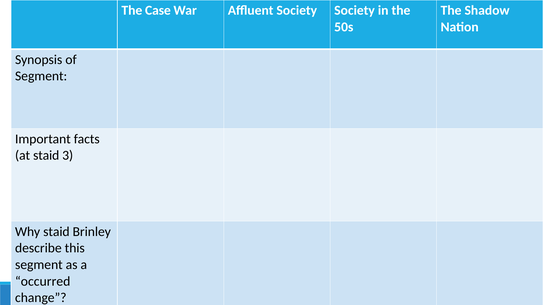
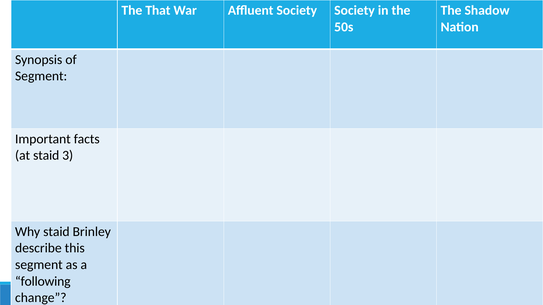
Case: Case -> That
occurred: occurred -> following
